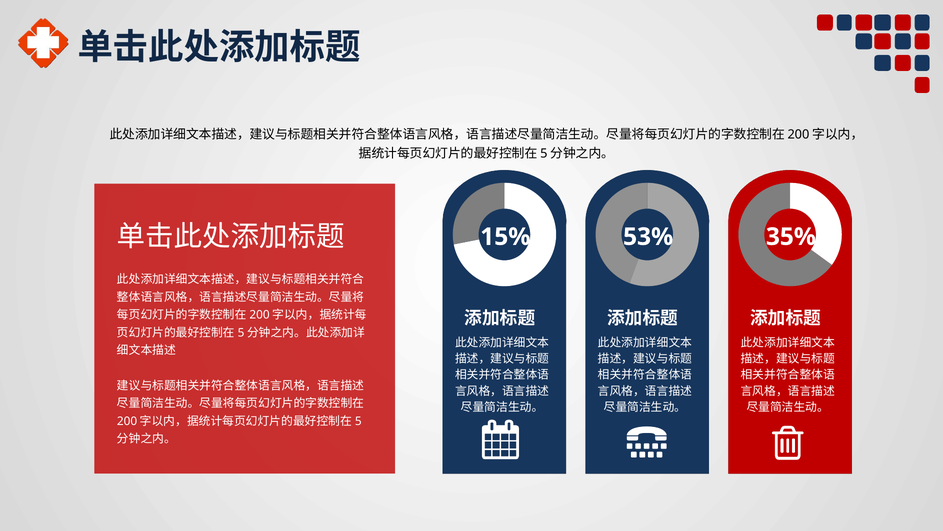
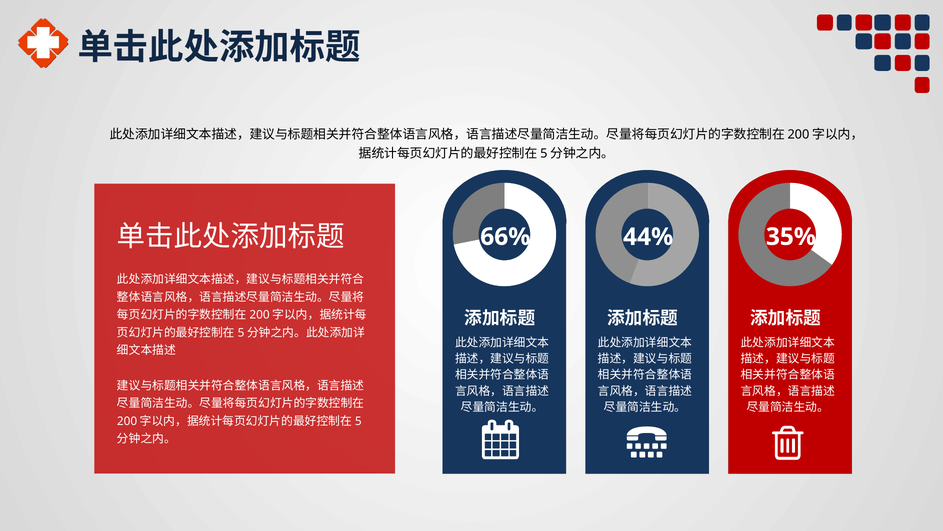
53%: 53% -> 44%
15%: 15% -> 66%
